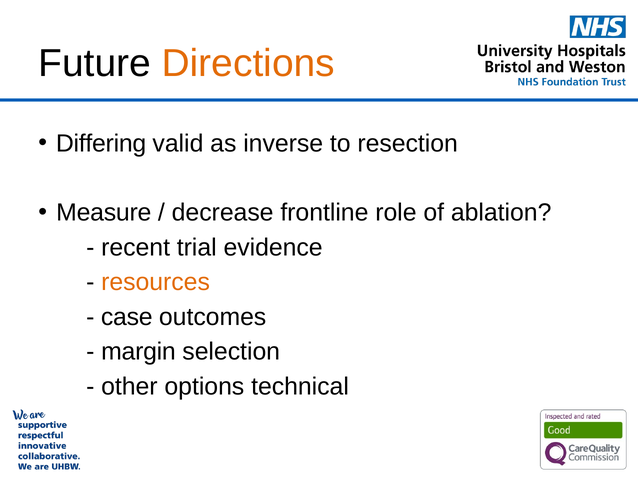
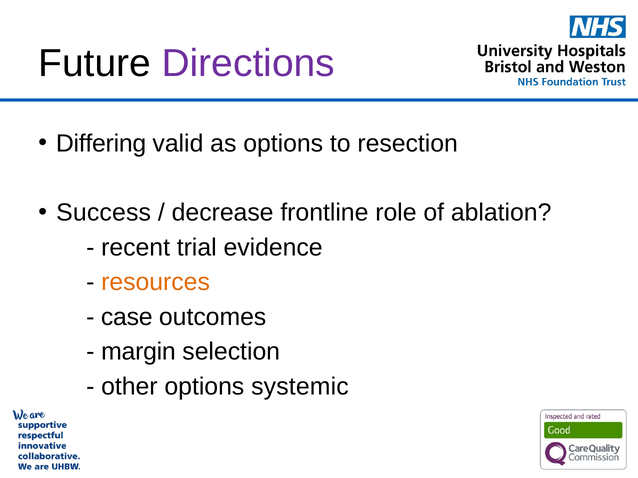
Directions colour: orange -> purple
as inverse: inverse -> options
Measure: Measure -> Success
technical: technical -> systemic
